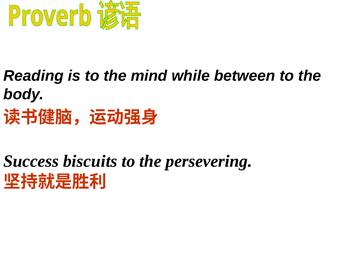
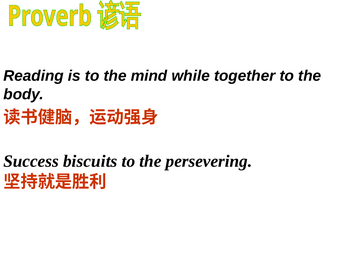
between: between -> together
